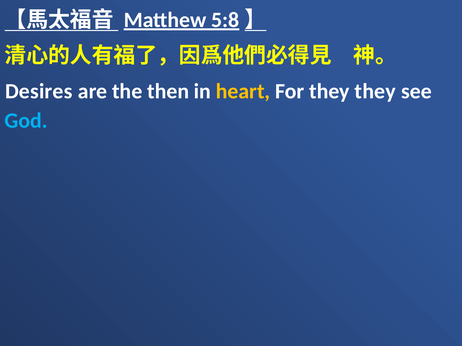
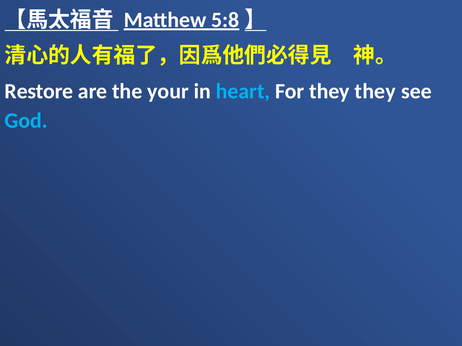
Desires: Desires -> Restore
then: then -> your
heart colour: yellow -> light blue
